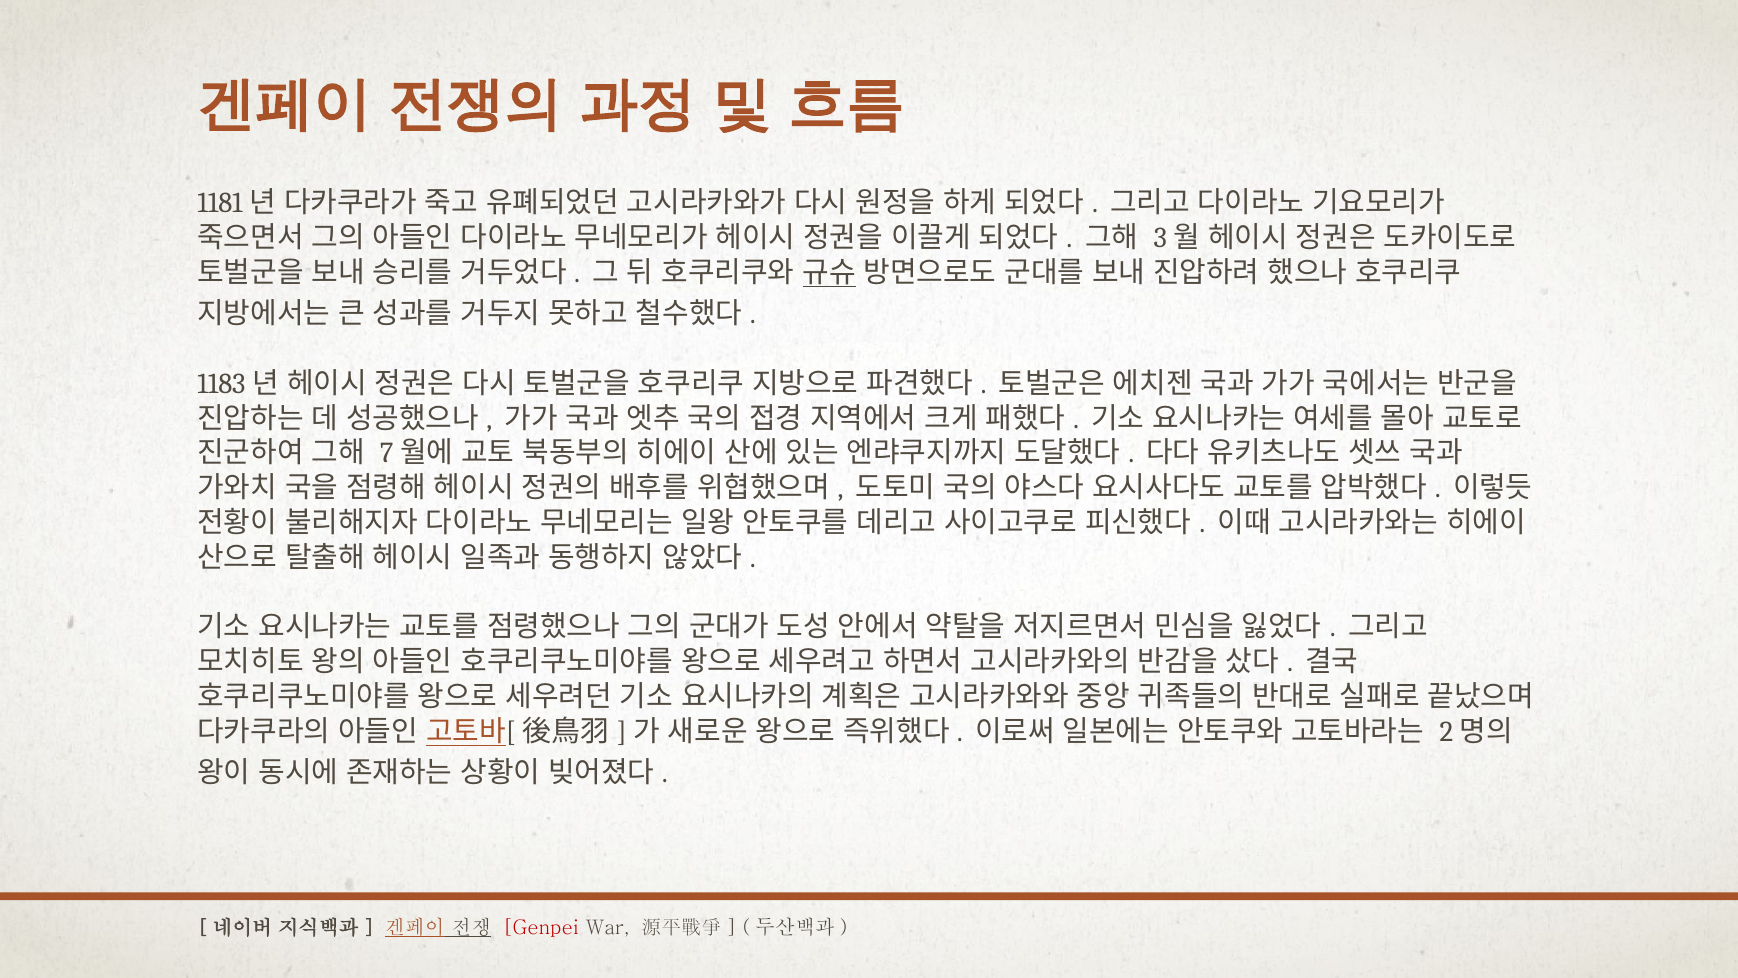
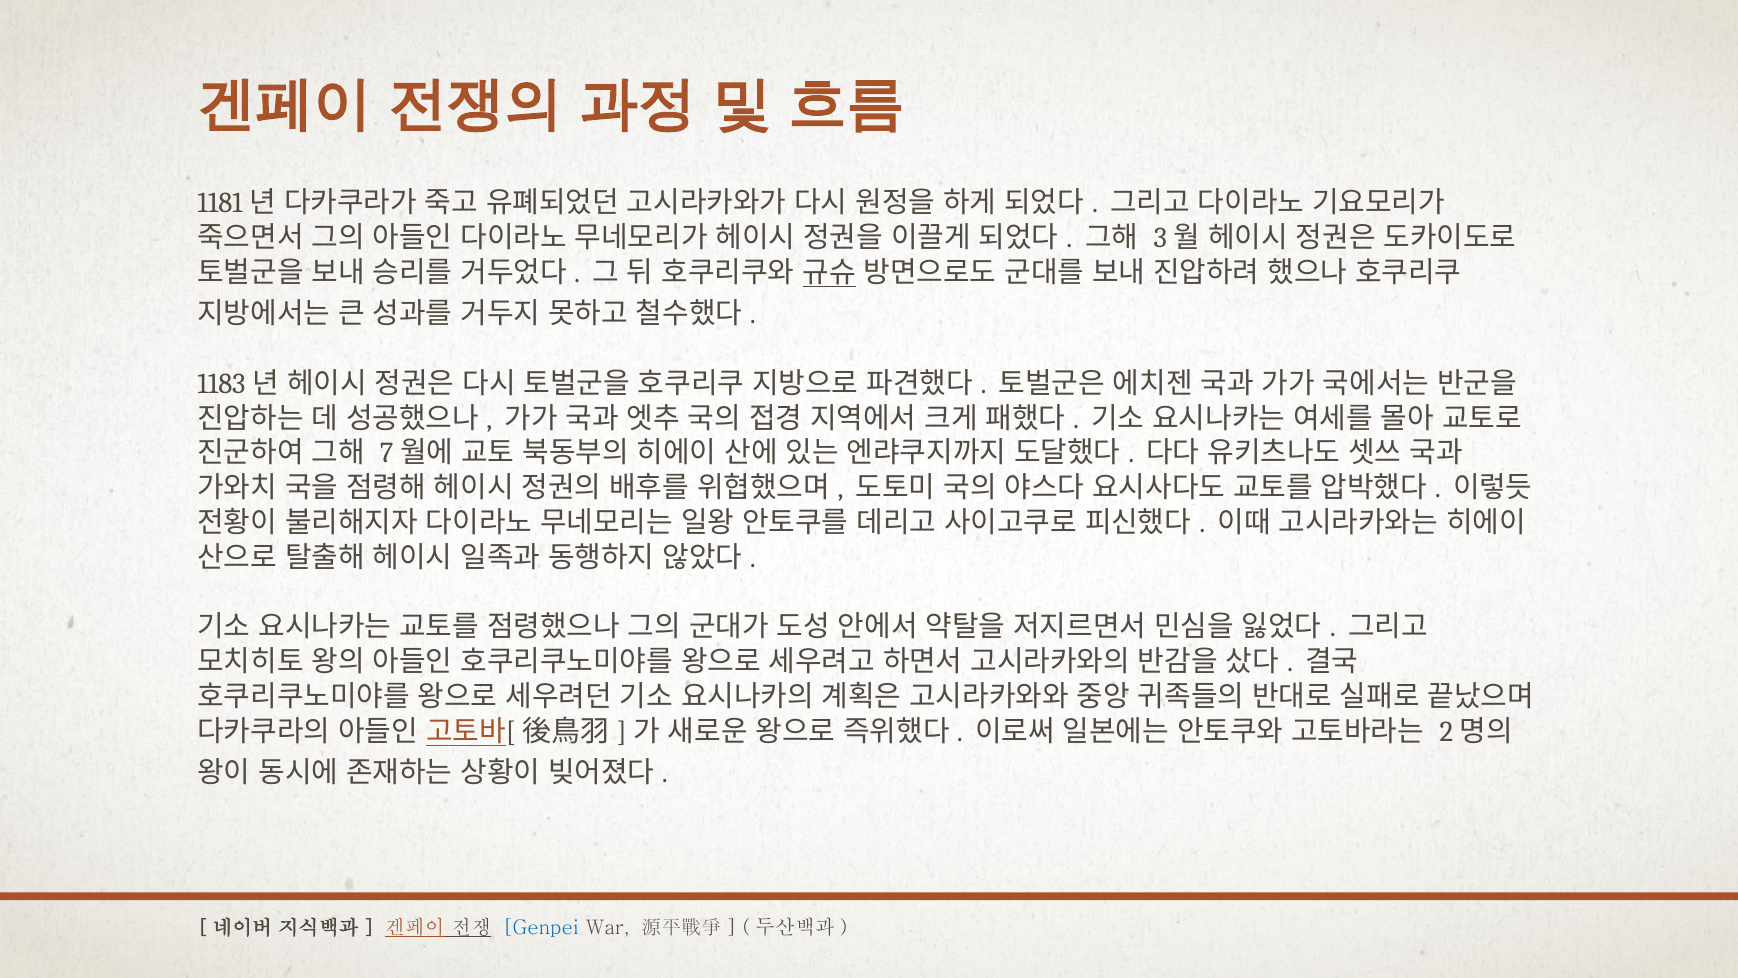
Genpei colour: red -> blue
